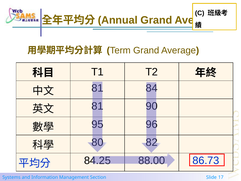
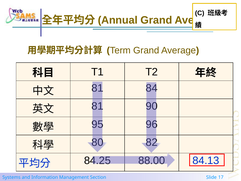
86.73: 86.73 -> 84.13
